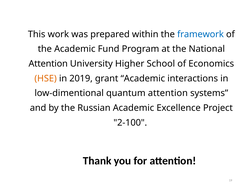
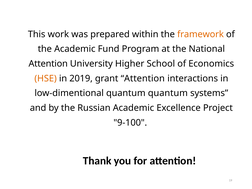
framework colour: blue -> orange
grant Academic: Academic -> Attention
quantum attention: attention -> quantum
2-100: 2-100 -> 9-100
